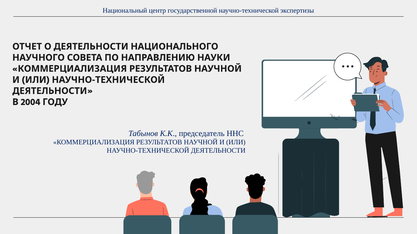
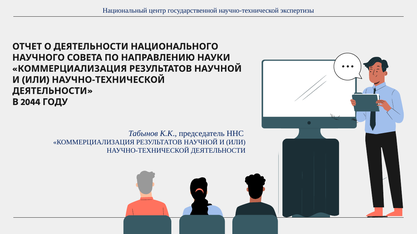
2004: 2004 -> 2044
